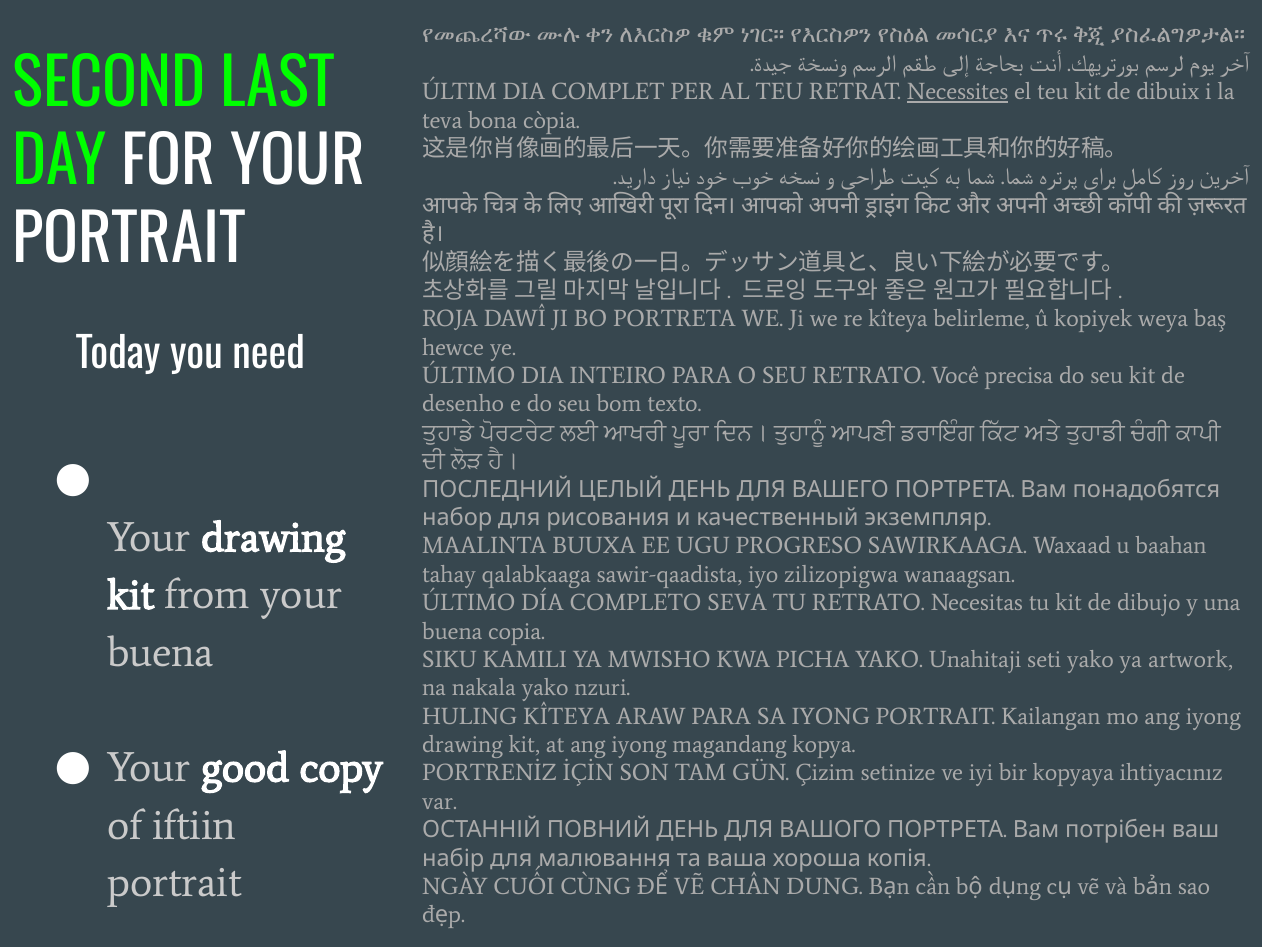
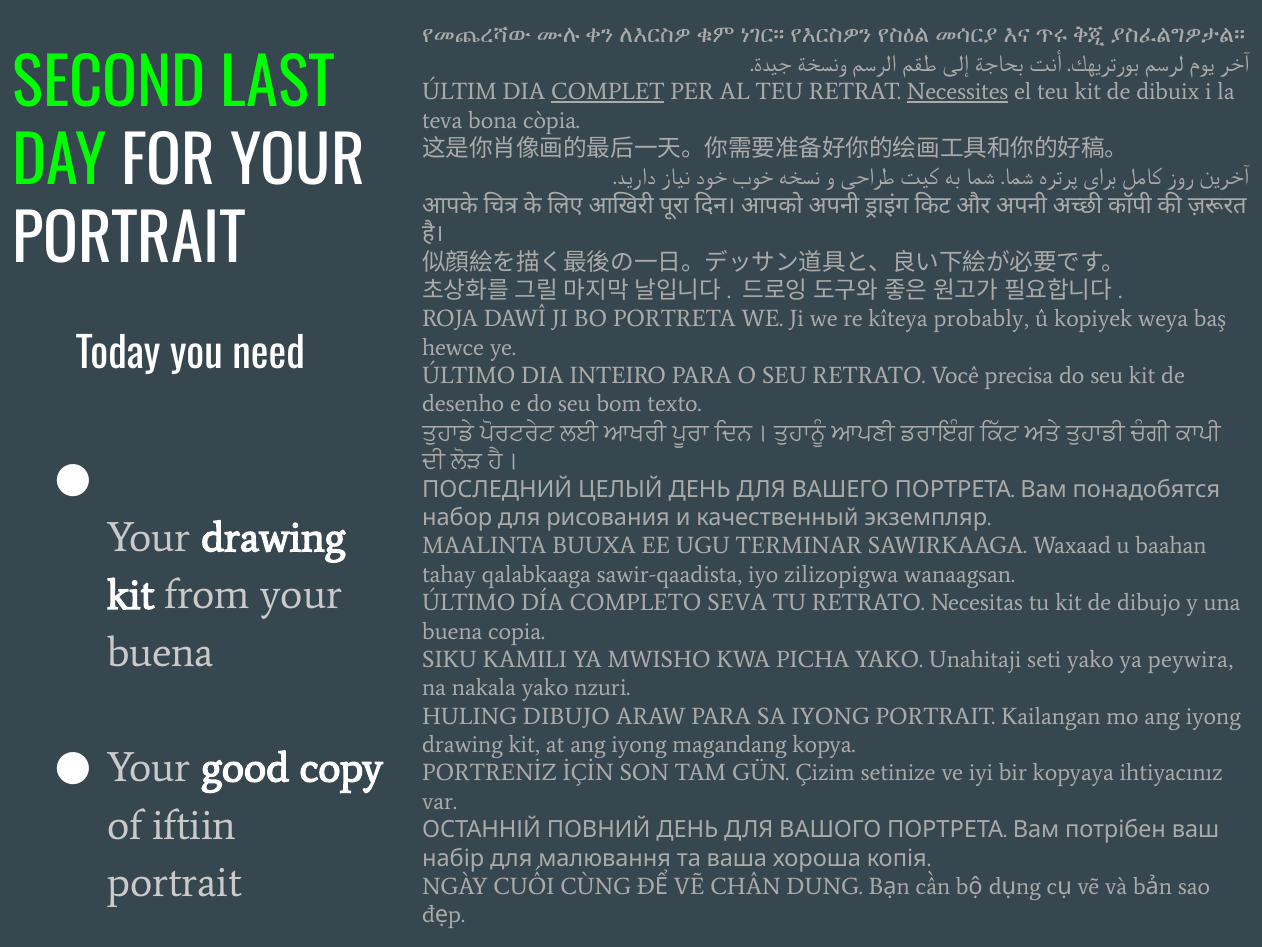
COMPLET underline: none -> present
belirleme: belirleme -> probably
PROGRESO: PROGRESO -> TERMINAR
artwork: artwork -> peywira
HULING KÎTEYA: KÎTEYA -> DIBUJO
